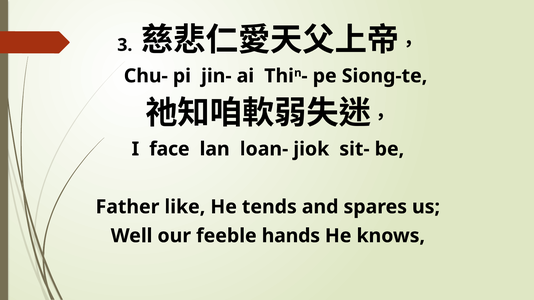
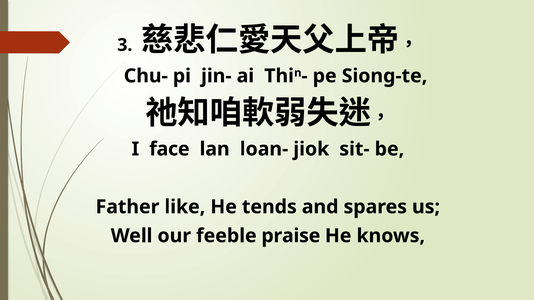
hands: hands -> praise
